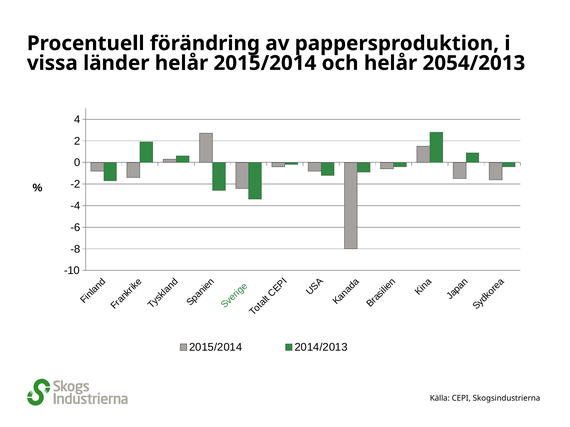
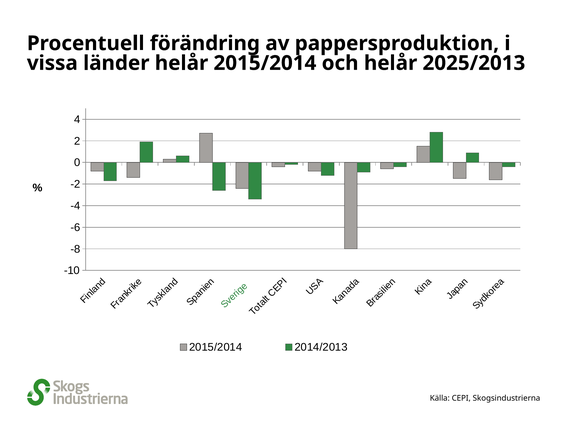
2054/2013: 2054/2013 -> 2025/2013
